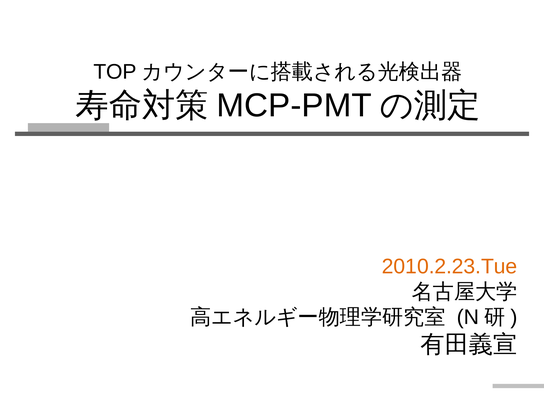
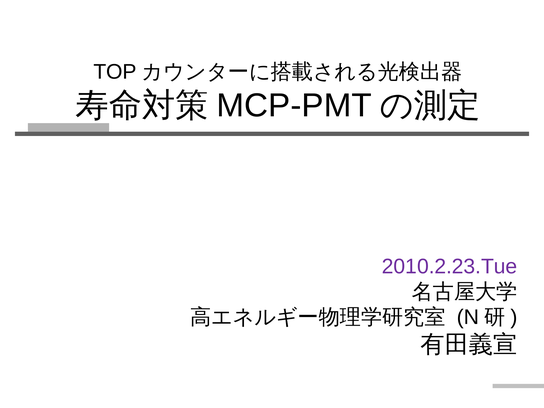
2010.2.23.Tue colour: orange -> purple
